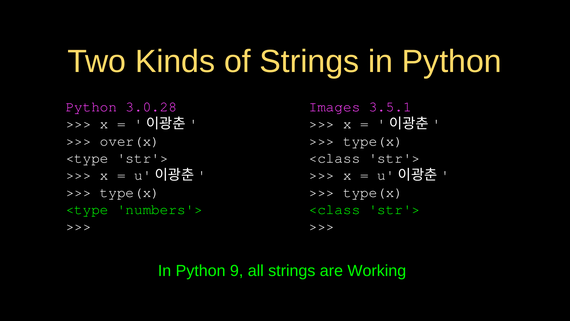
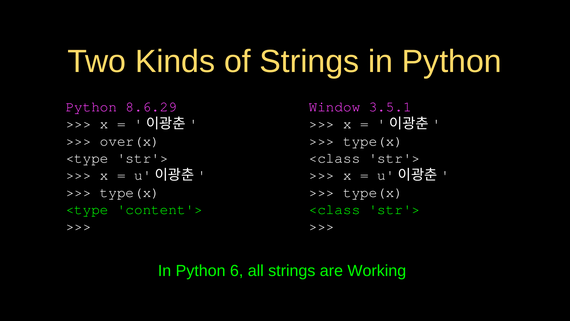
3.0.28: 3.0.28 -> 8.6.29
Images: Images -> Window
numbers'>: numbers'> -> content'>
9: 9 -> 6
